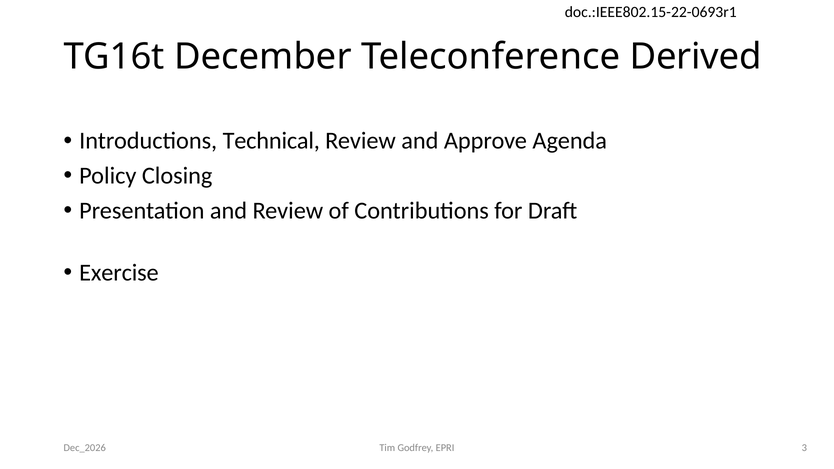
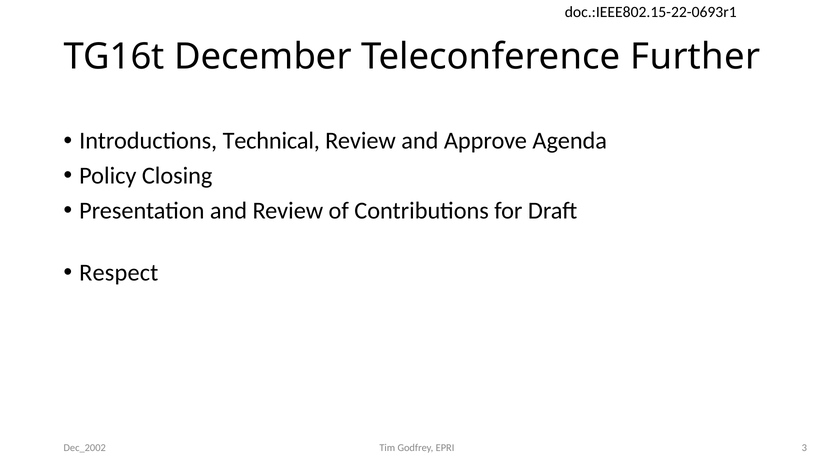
Derived: Derived -> Further
Exercise: Exercise -> Respect
Dec_2026: Dec_2026 -> Dec_2002
